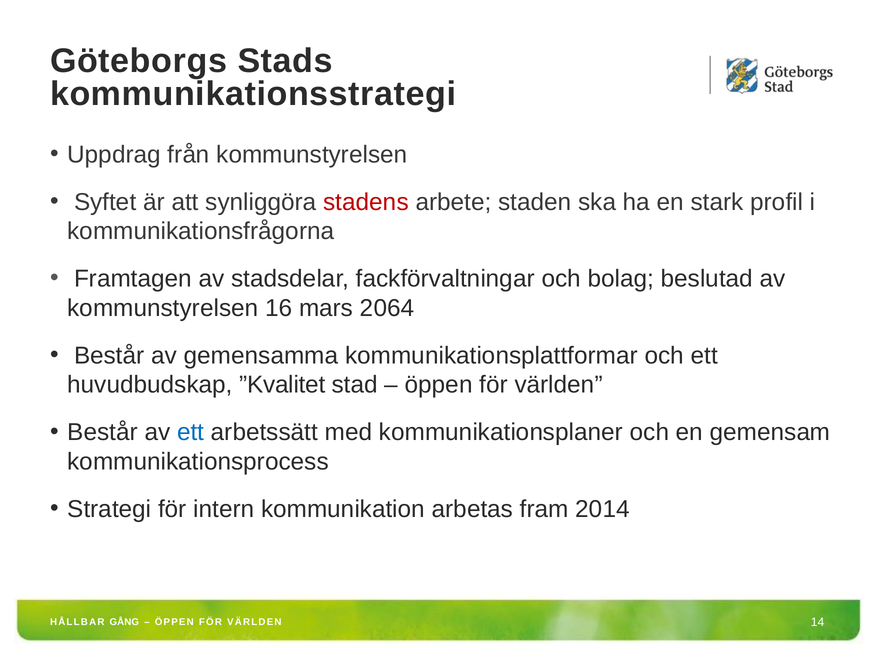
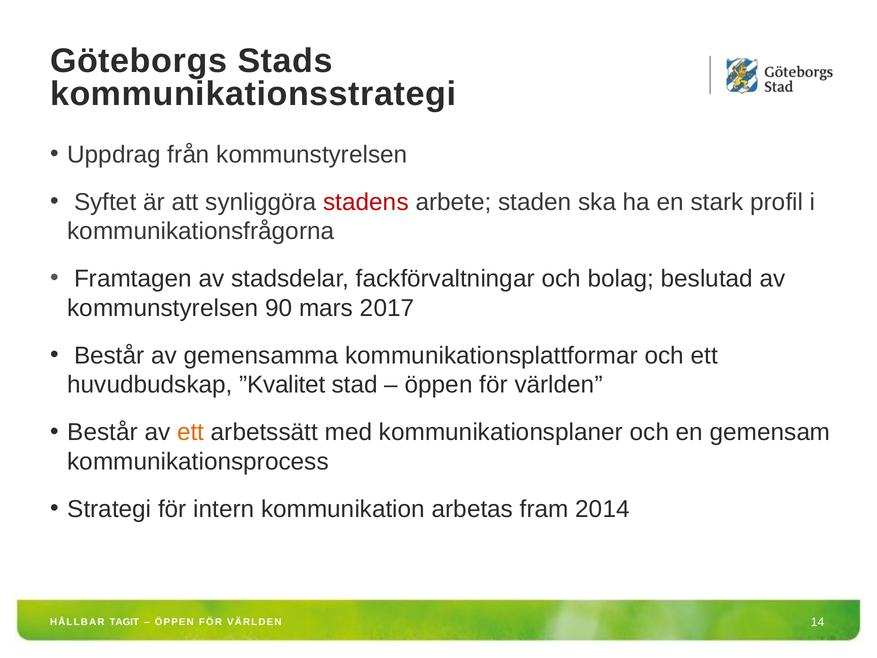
16: 16 -> 90
2064: 2064 -> 2017
ett at (191, 432) colour: blue -> orange
GÅNG: GÅNG -> TAGIT
